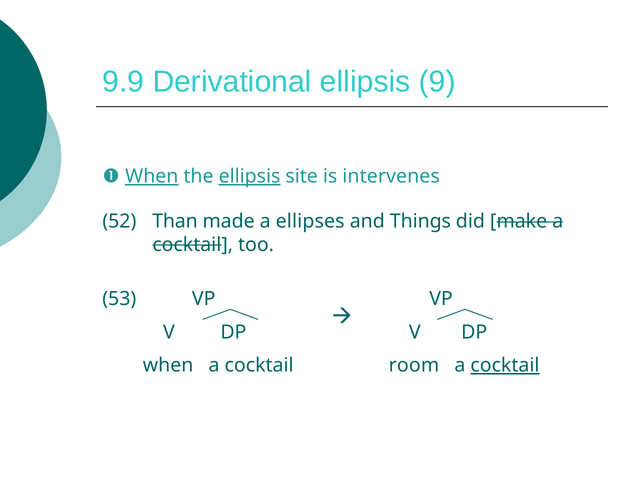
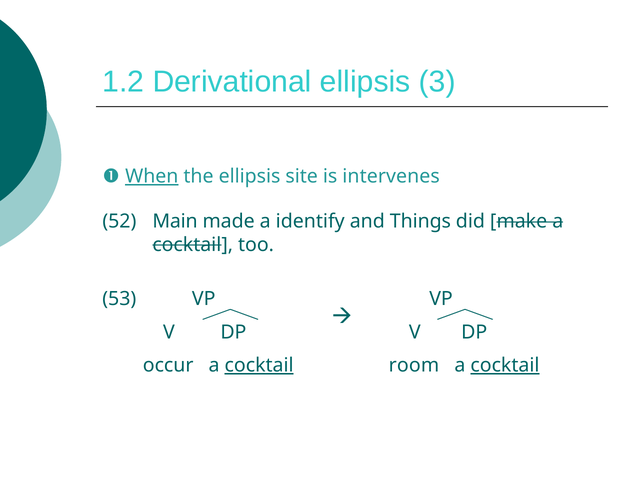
9.9: 9.9 -> 1.2
9: 9 -> 3
ellipsis at (250, 176) underline: present -> none
Than: Than -> Main
ellipses: ellipses -> identify
when at (168, 365): when -> occur
cocktail at (259, 365) underline: none -> present
